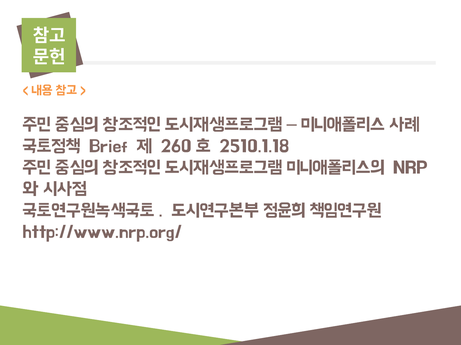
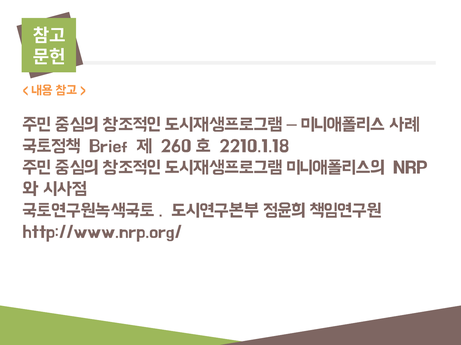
2510.1.18: 2510.1.18 -> 2210.1.18
